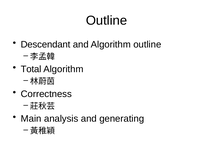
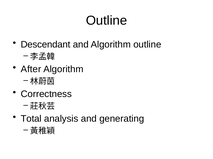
Total: Total -> After
Main: Main -> Total
